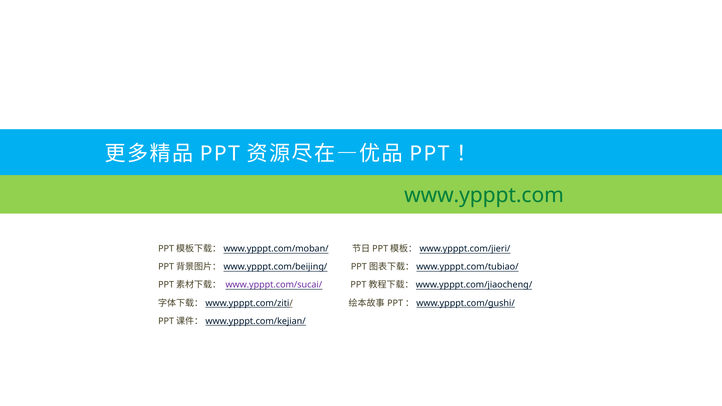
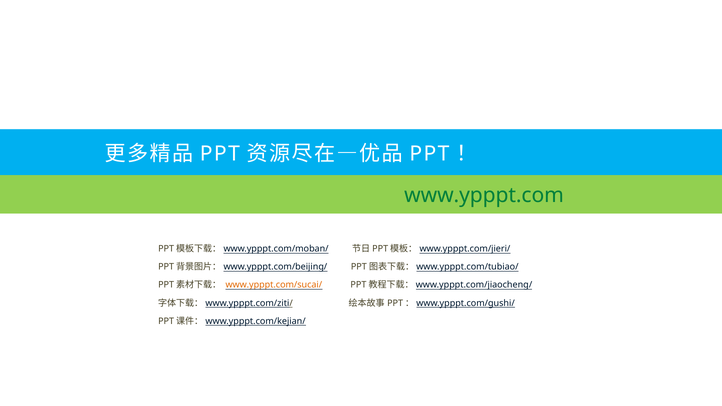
www.ypppt.com/sucai/ colour: purple -> orange
